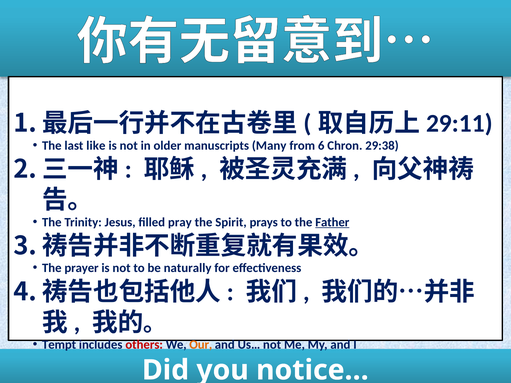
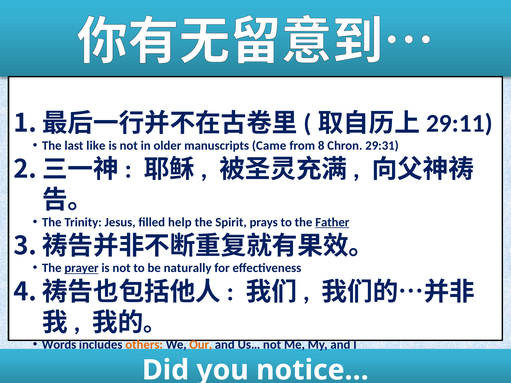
Many: Many -> Came
6: 6 -> 8
29:38: 29:38 -> 29:31
pray: pray -> help
prayer underline: none -> present
Tempt: Tempt -> Words
others colour: red -> orange
